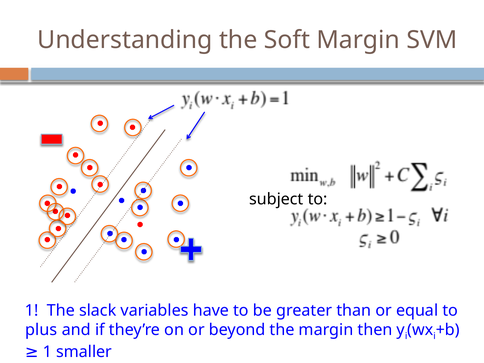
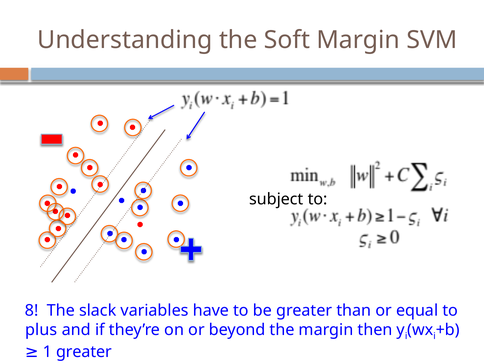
1 at (32, 310): 1 -> 8
1 smaller: smaller -> greater
